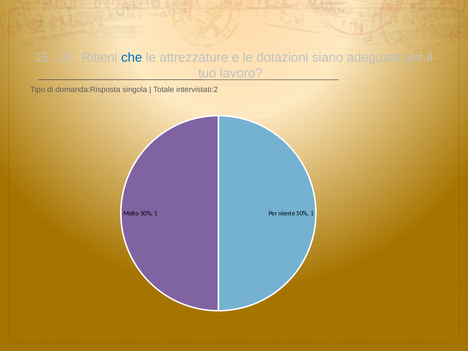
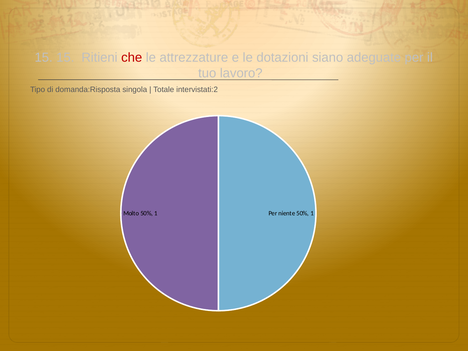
che colour: blue -> red
